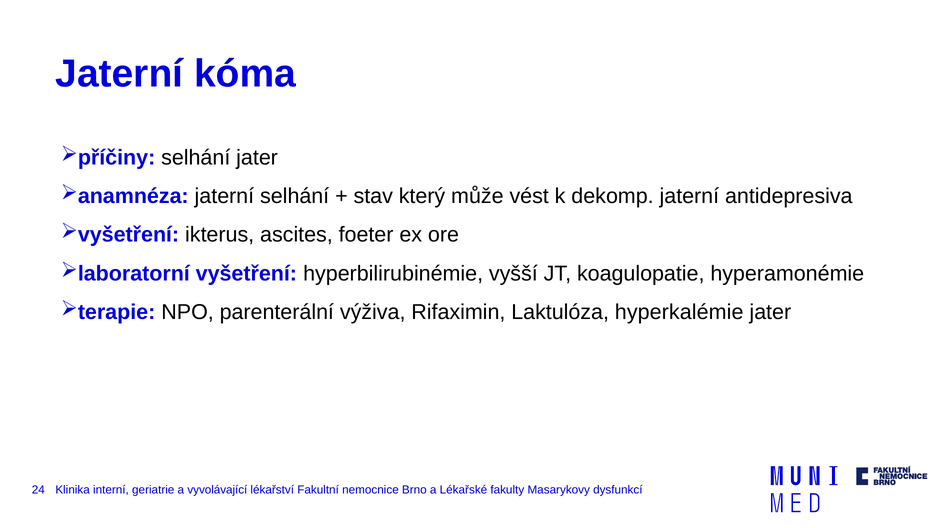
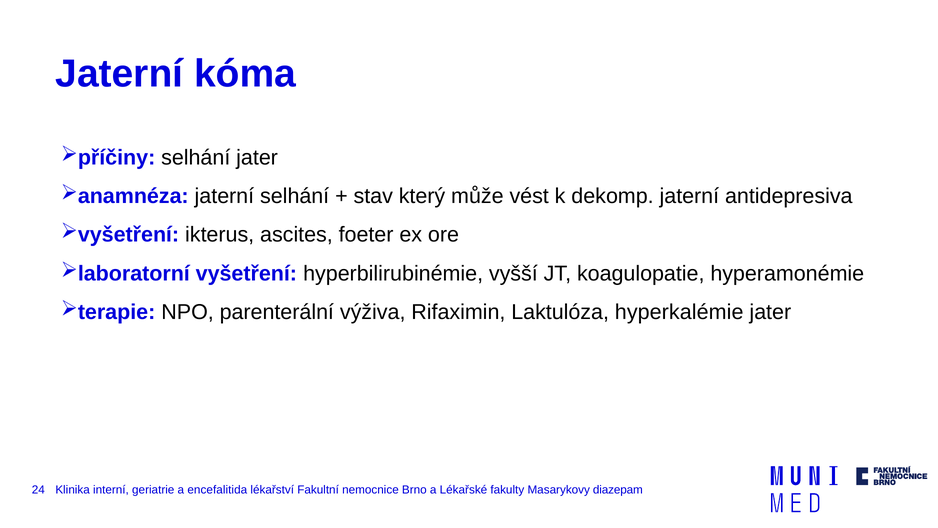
vyvolávající: vyvolávající -> encefalitida
dysfunkcí: dysfunkcí -> diazepam
